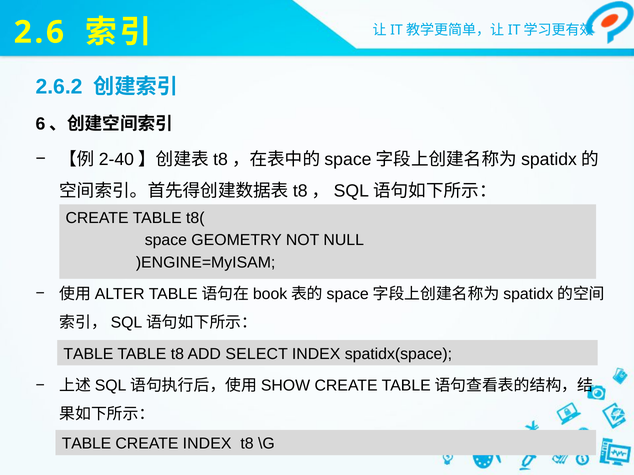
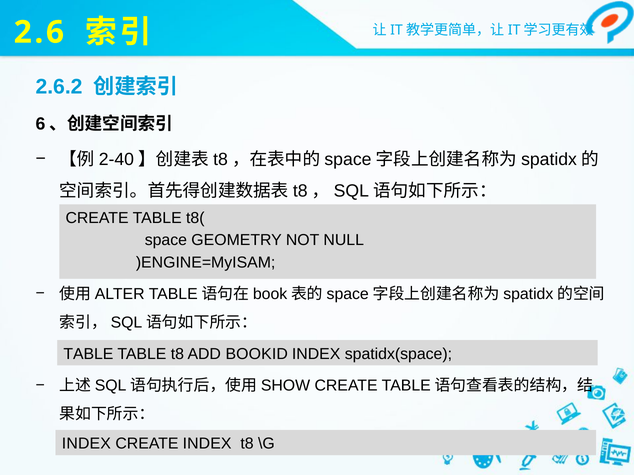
SELECT: SELECT -> BOOKID
TABLE at (87, 444): TABLE -> INDEX
